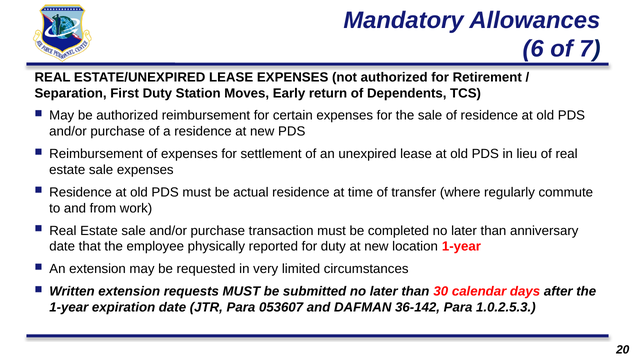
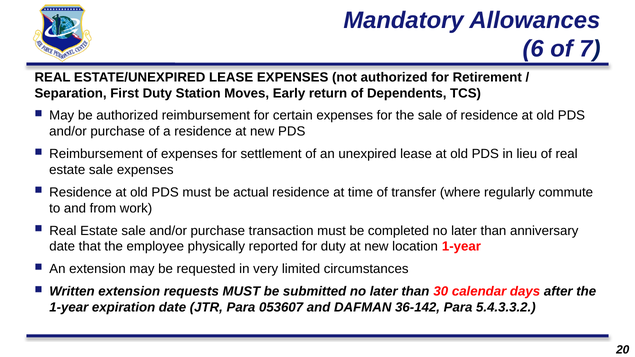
1.0.2.5.3: 1.0.2.5.3 -> 5.4.3.3.2
